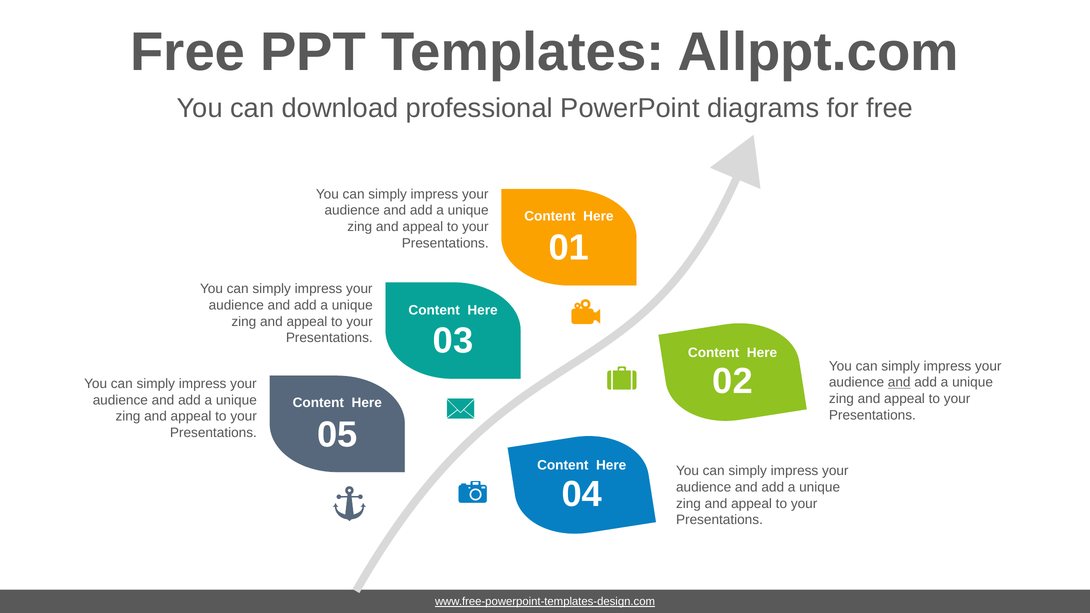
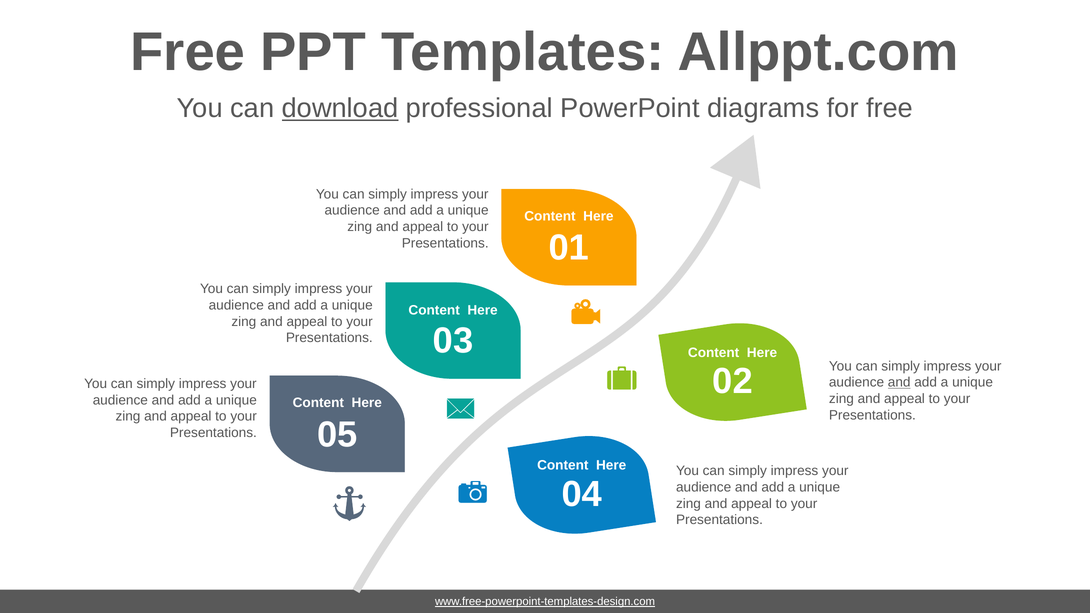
download underline: none -> present
